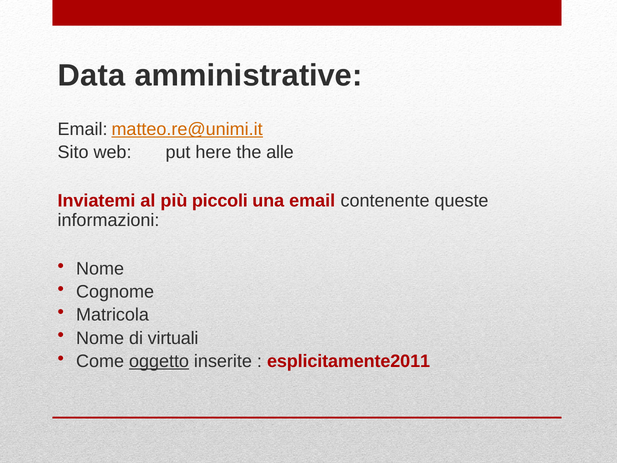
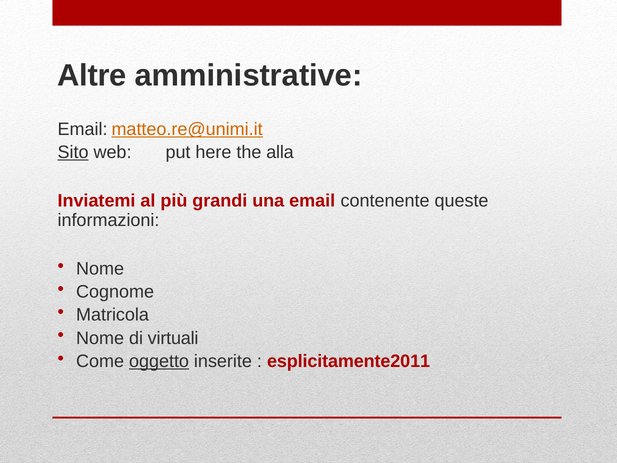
Data: Data -> Altre
Sito underline: none -> present
alle: alle -> alla
piccoli: piccoli -> grandi
